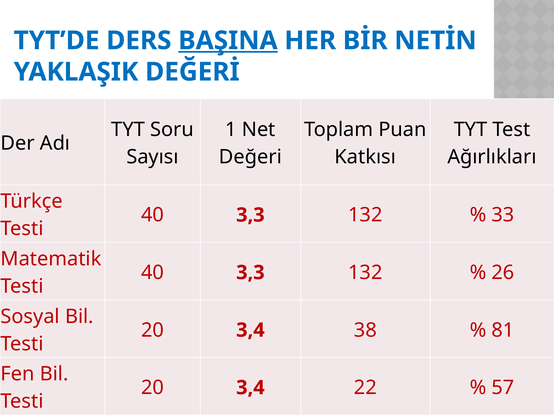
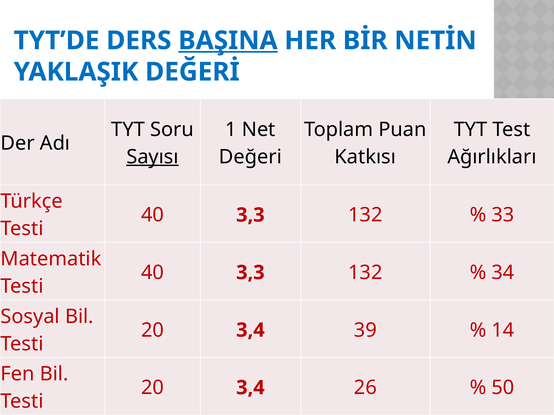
Sayısı underline: none -> present
26: 26 -> 34
38: 38 -> 39
81: 81 -> 14
22: 22 -> 26
57: 57 -> 50
